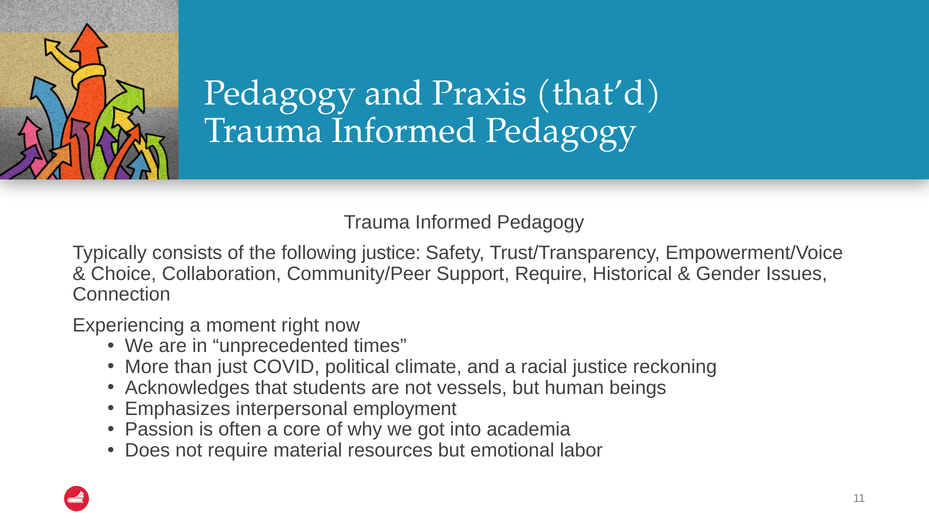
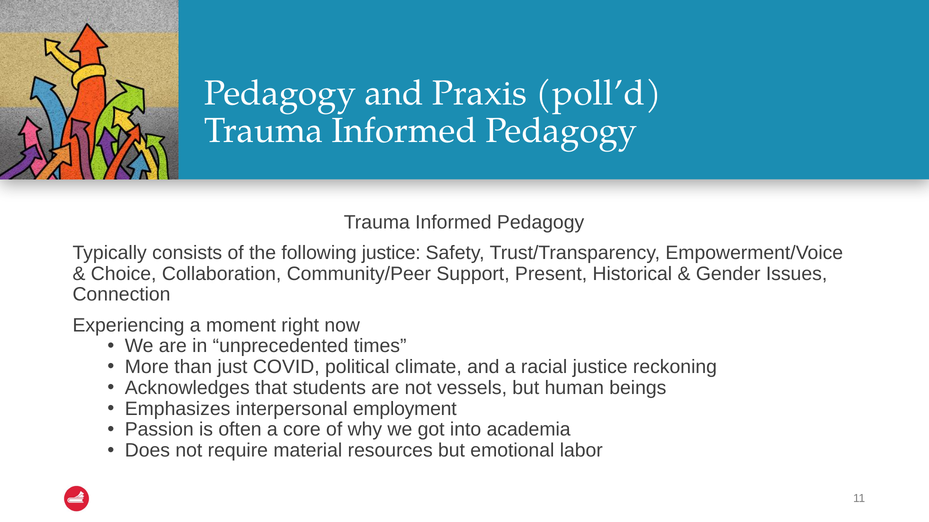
that’d: that’d -> poll’d
Support Require: Require -> Present
